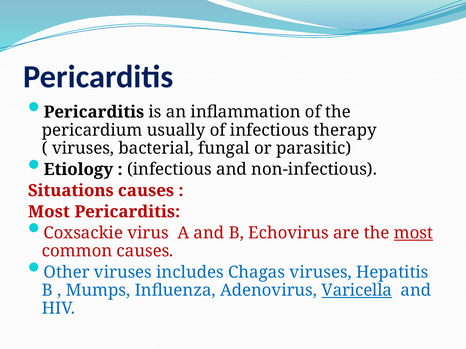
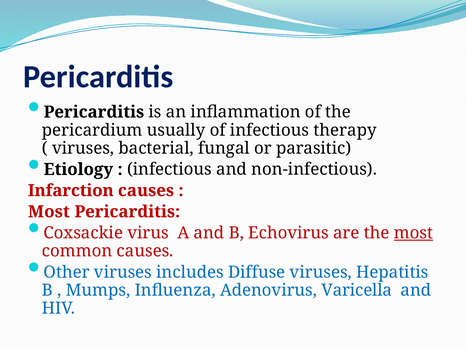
Situations: Situations -> Infarction
Chagas: Chagas -> Diffuse
Varicella underline: present -> none
